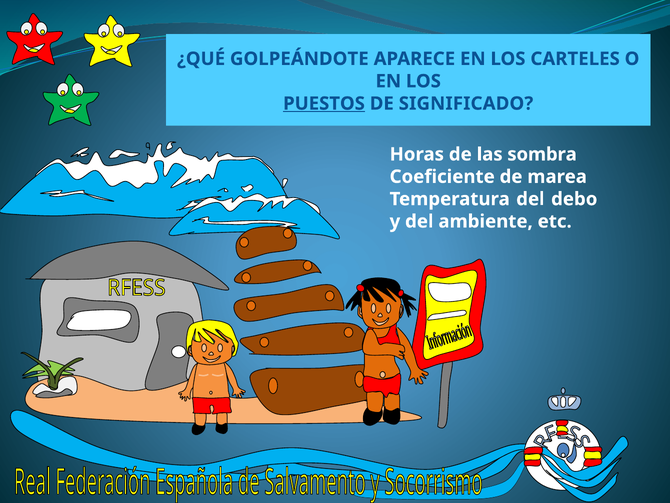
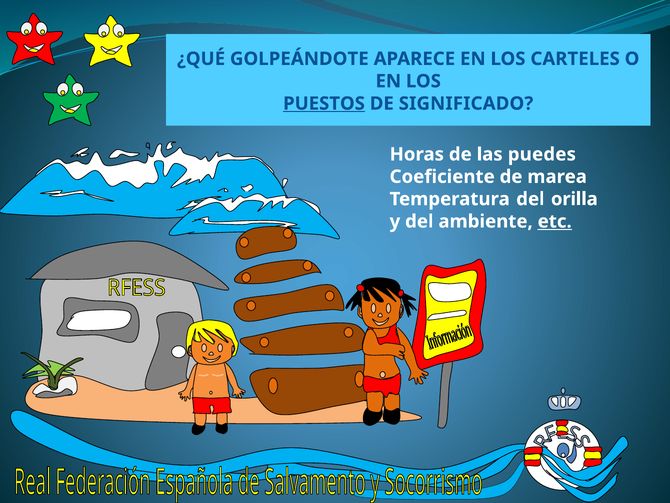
sombra: sombra -> puedes
debo: debo -> orilla
etc underline: none -> present
